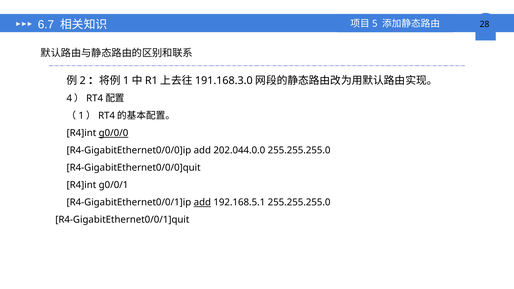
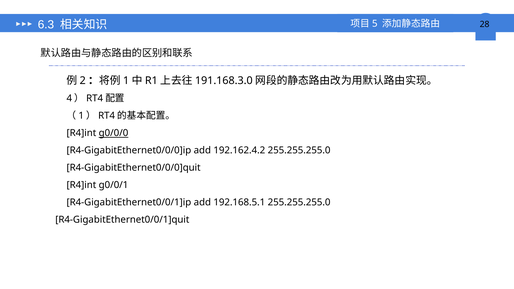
6.7: 6.7 -> 6.3
202.044.0.0: 202.044.0.0 -> 192.162.4.2
add at (202, 202) underline: present -> none
